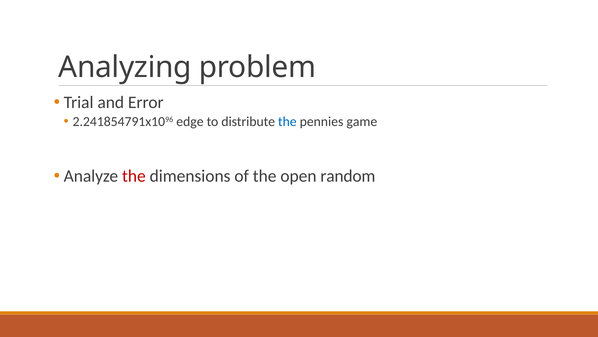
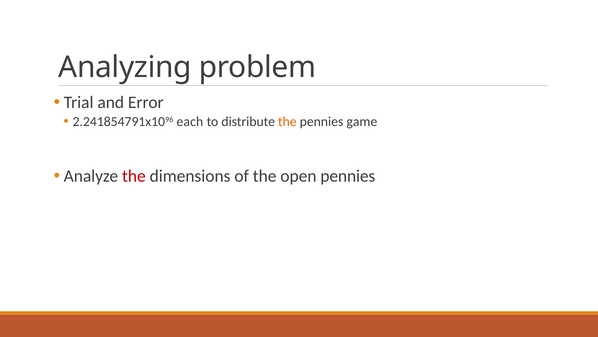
edge: edge -> each
the at (287, 121) colour: blue -> orange
open random: random -> pennies
